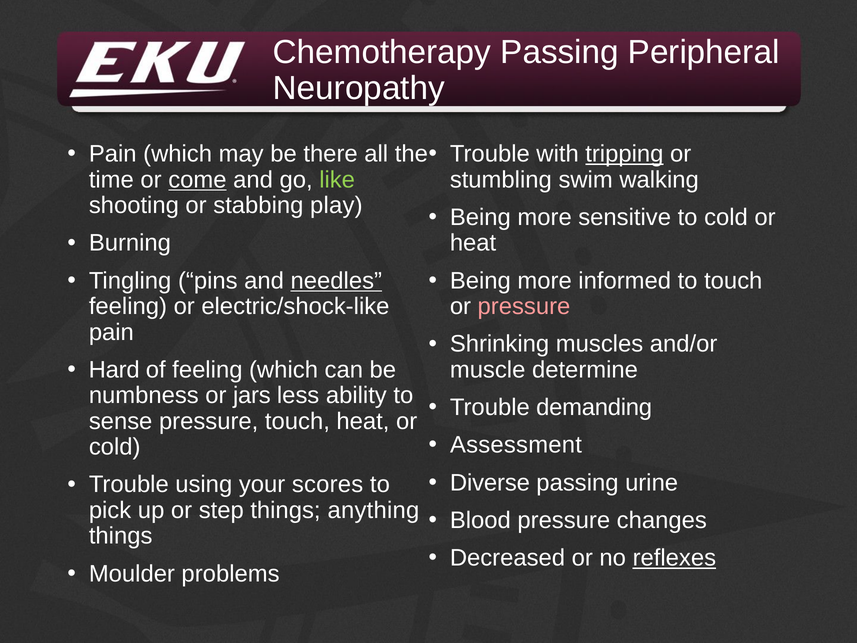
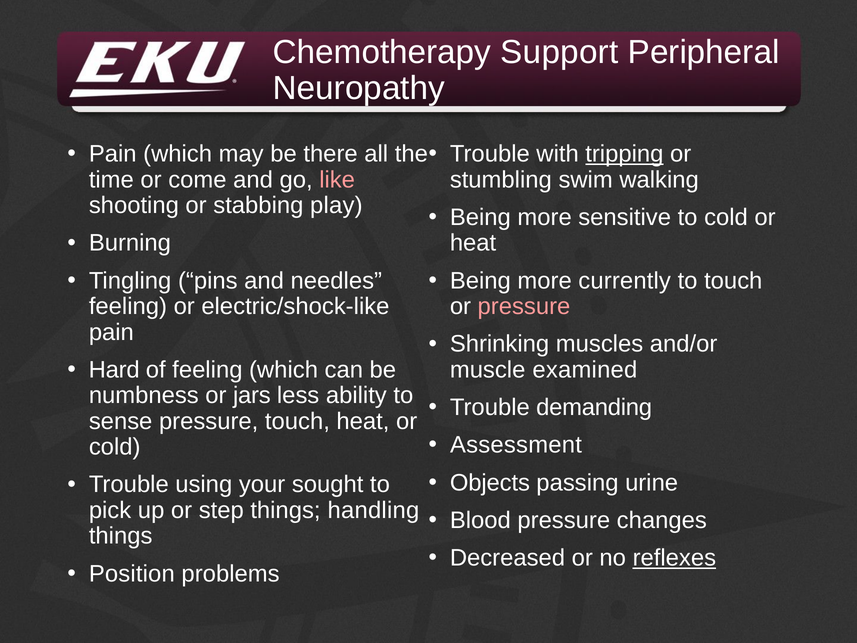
Chemotherapy Passing: Passing -> Support
come underline: present -> none
like colour: light green -> pink
needles underline: present -> none
informed: informed -> currently
determine: determine -> examined
Diverse: Diverse -> Objects
scores: scores -> sought
anything: anything -> handling
Moulder: Moulder -> Position
